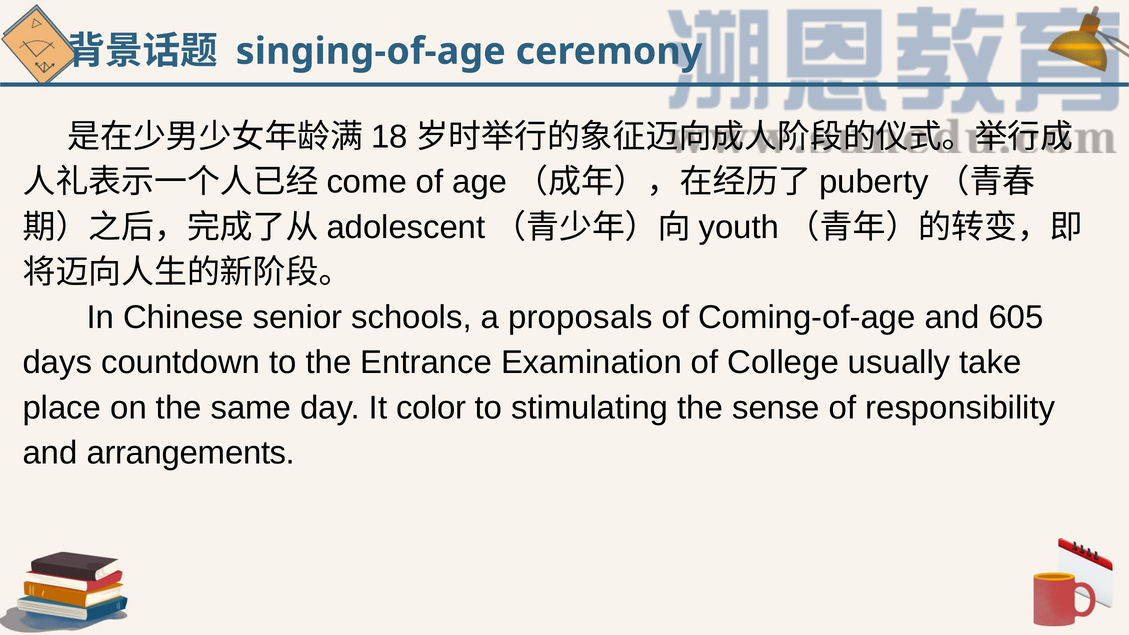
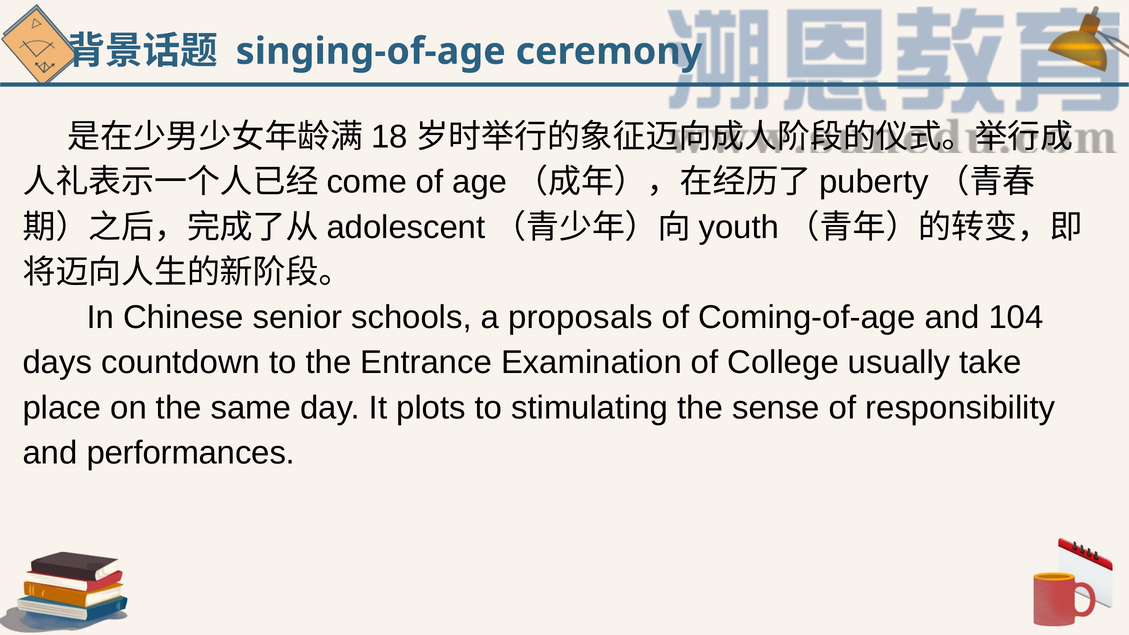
605: 605 -> 104
color: color -> plots
arrangements: arrangements -> performances
